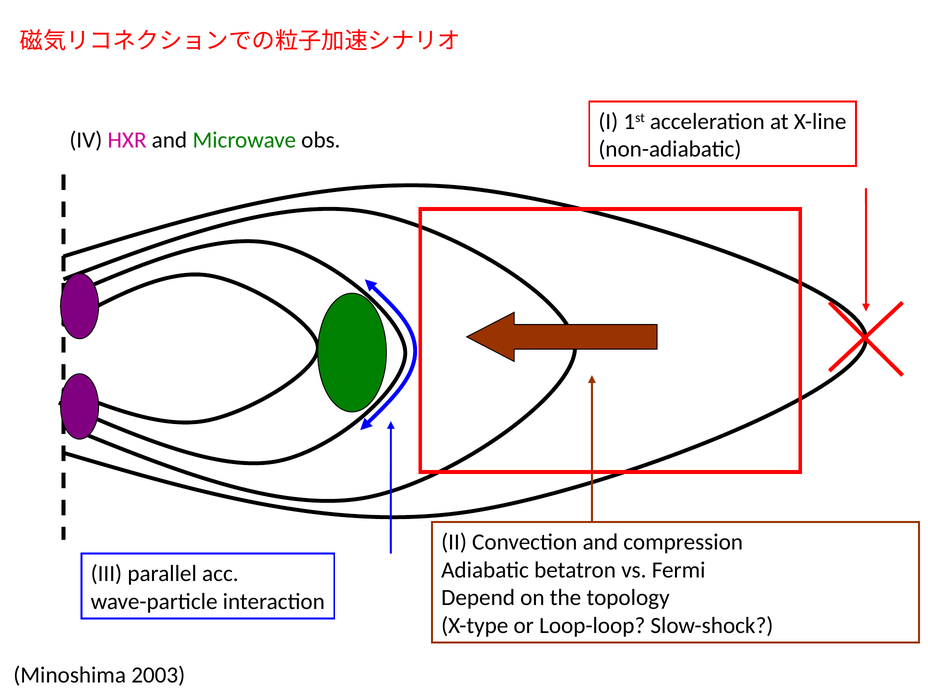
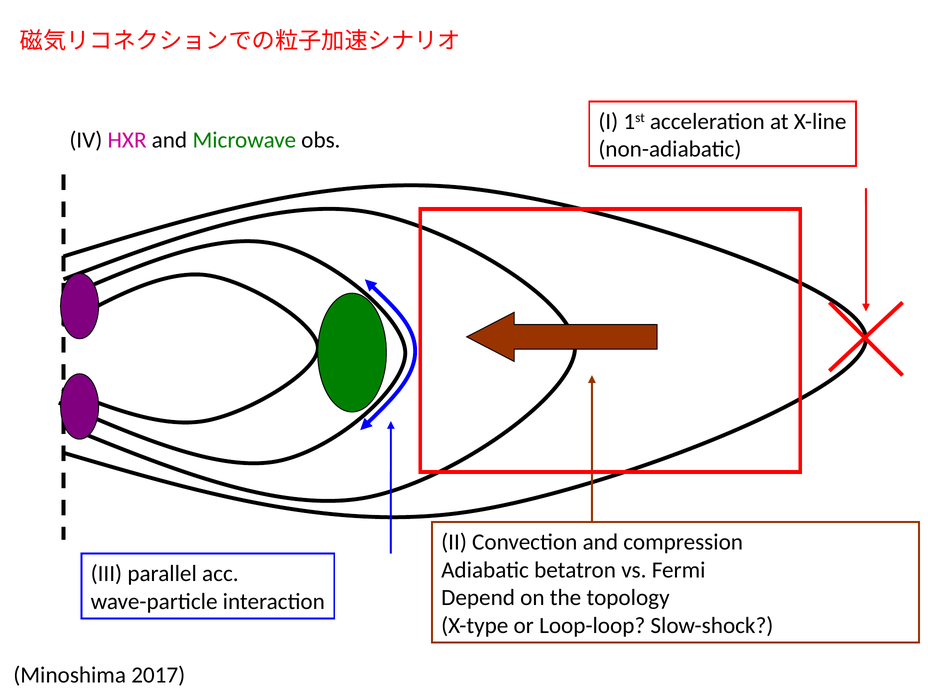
2003: 2003 -> 2017
